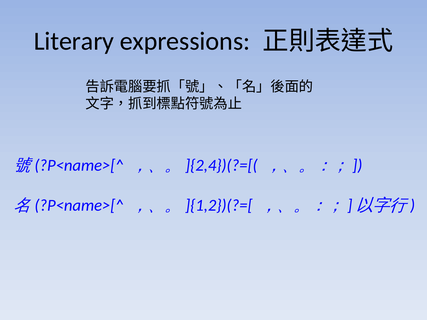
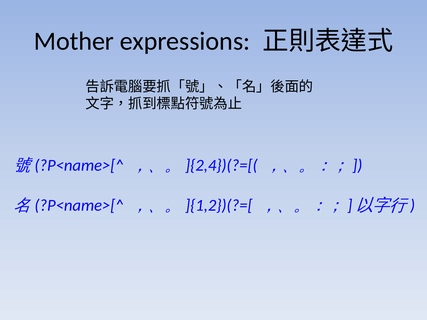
Literary: Literary -> Mother
